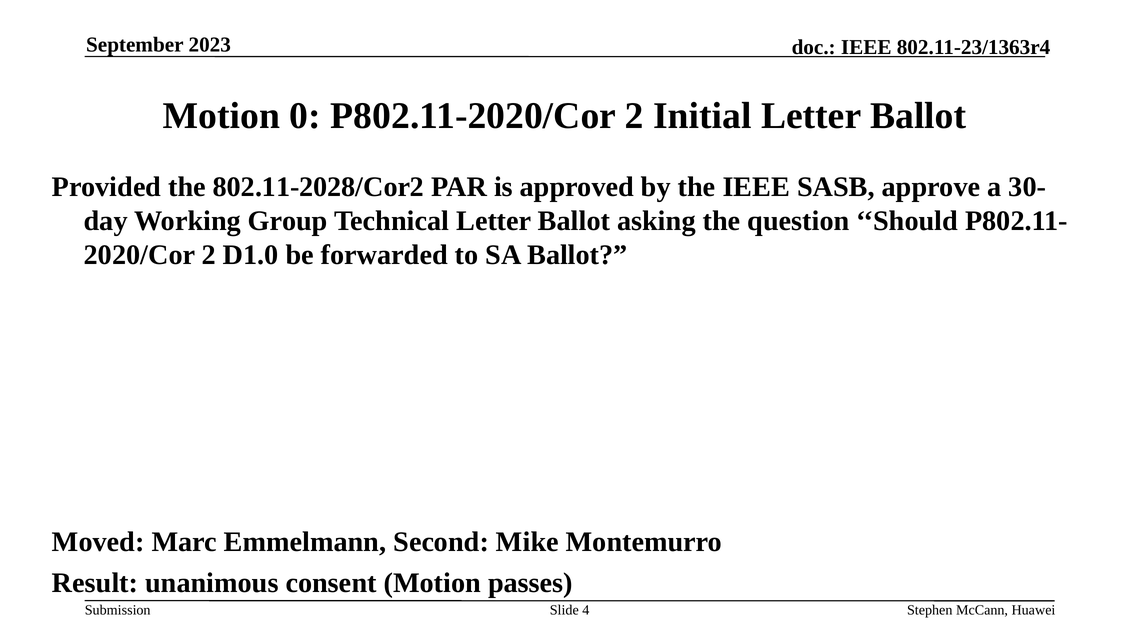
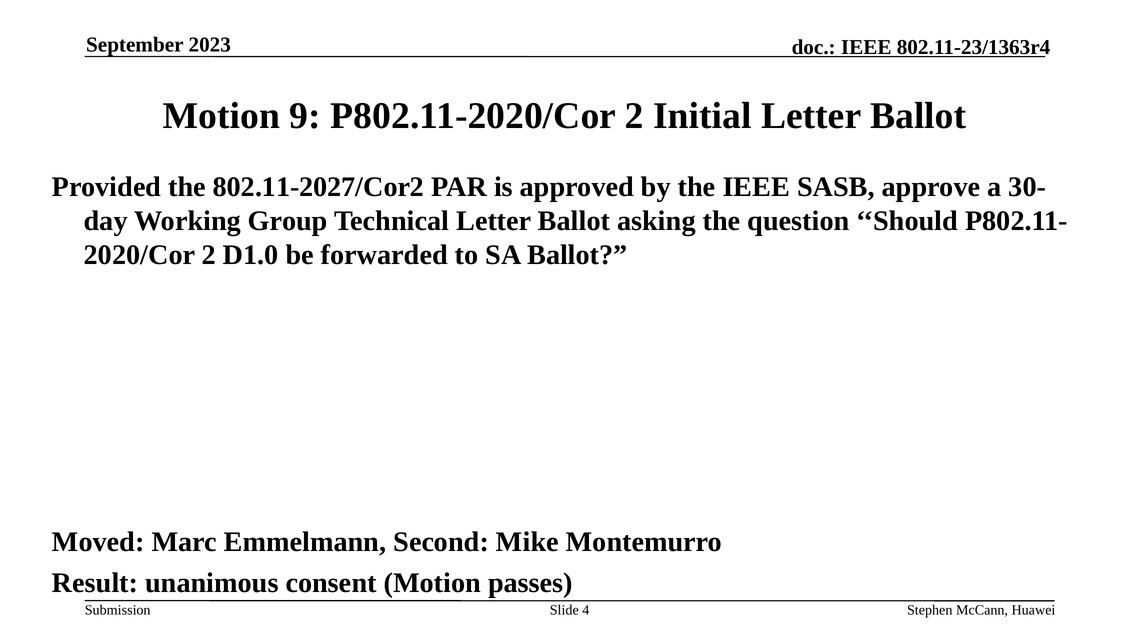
0: 0 -> 9
802.11-2028/Cor2: 802.11-2028/Cor2 -> 802.11-2027/Cor2
